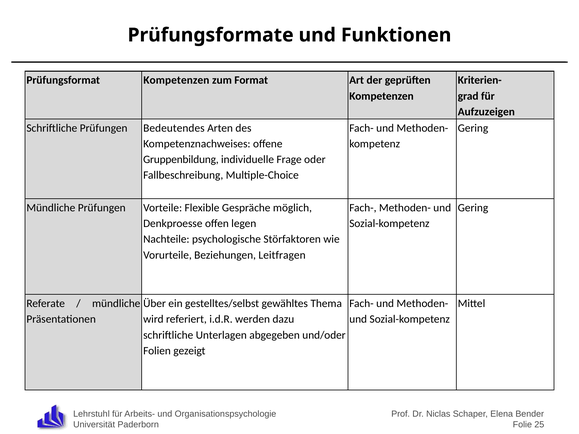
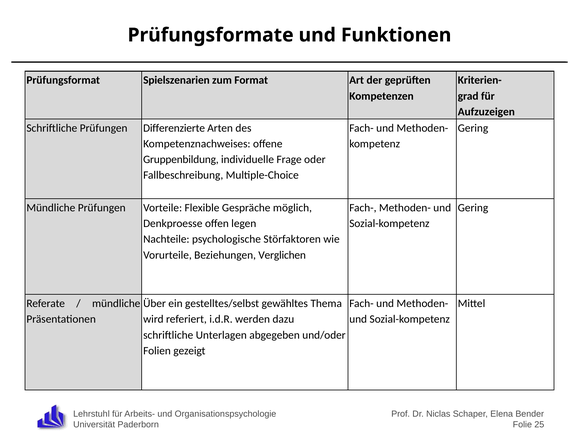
Prüfungsformat Kompetenzen: Kompetenzen -> Spielszenarien
Bedeutendes: Bedeutendes -> Differenzierte
Leitfragen: Leitfragen -> Verglichen
